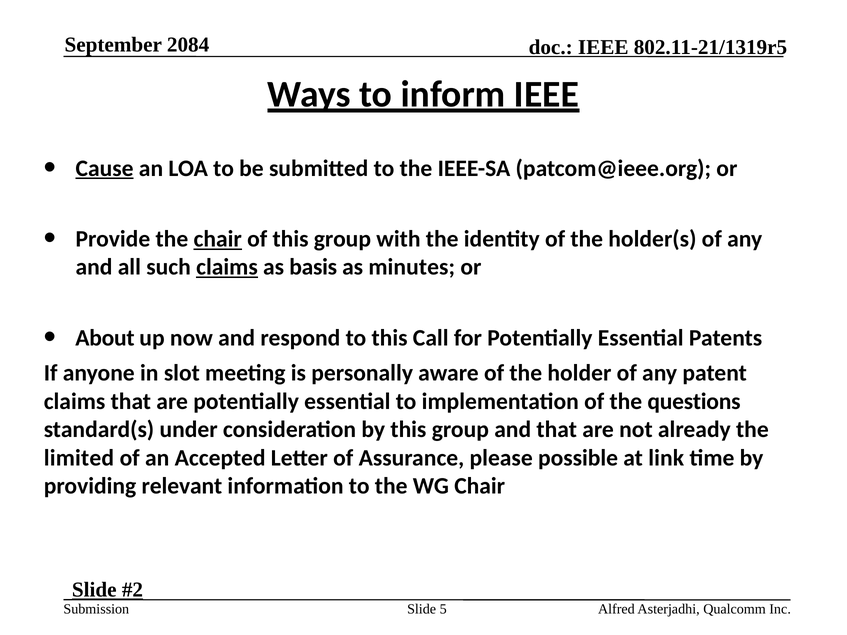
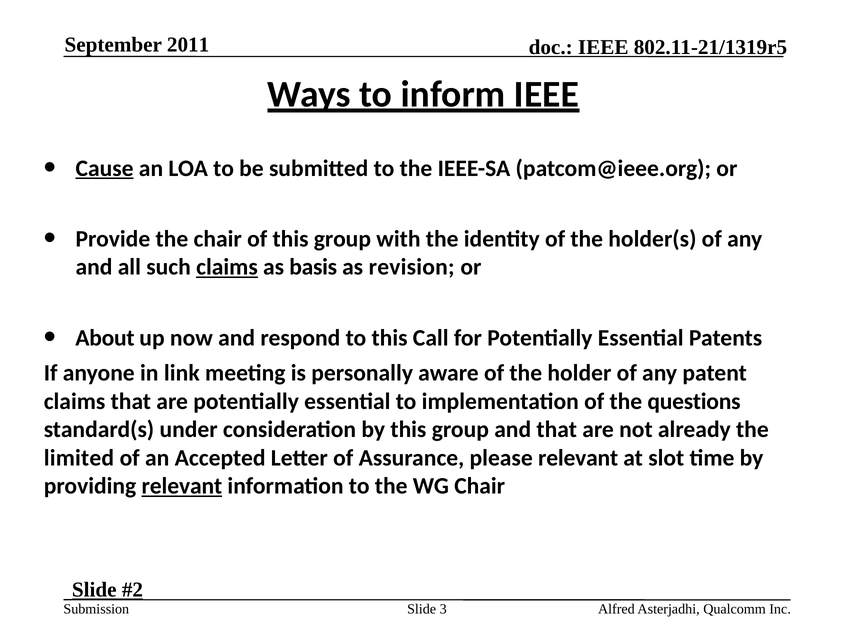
2084: 2084 -> 2011
chair at (218, 239) underline: present -> none
minutes: minutes -> revision
slot: slot -> link
please possible: possible -> relevant
link: link -> slot
relevant at (182, 486) underline: none -> present
5: 5 -> 3
